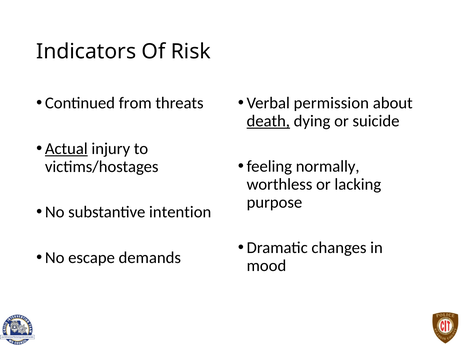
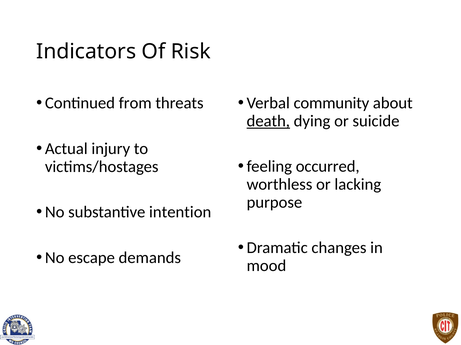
permission: permission -> community
Actual underline: present -> none
normally: normally -> occurred
